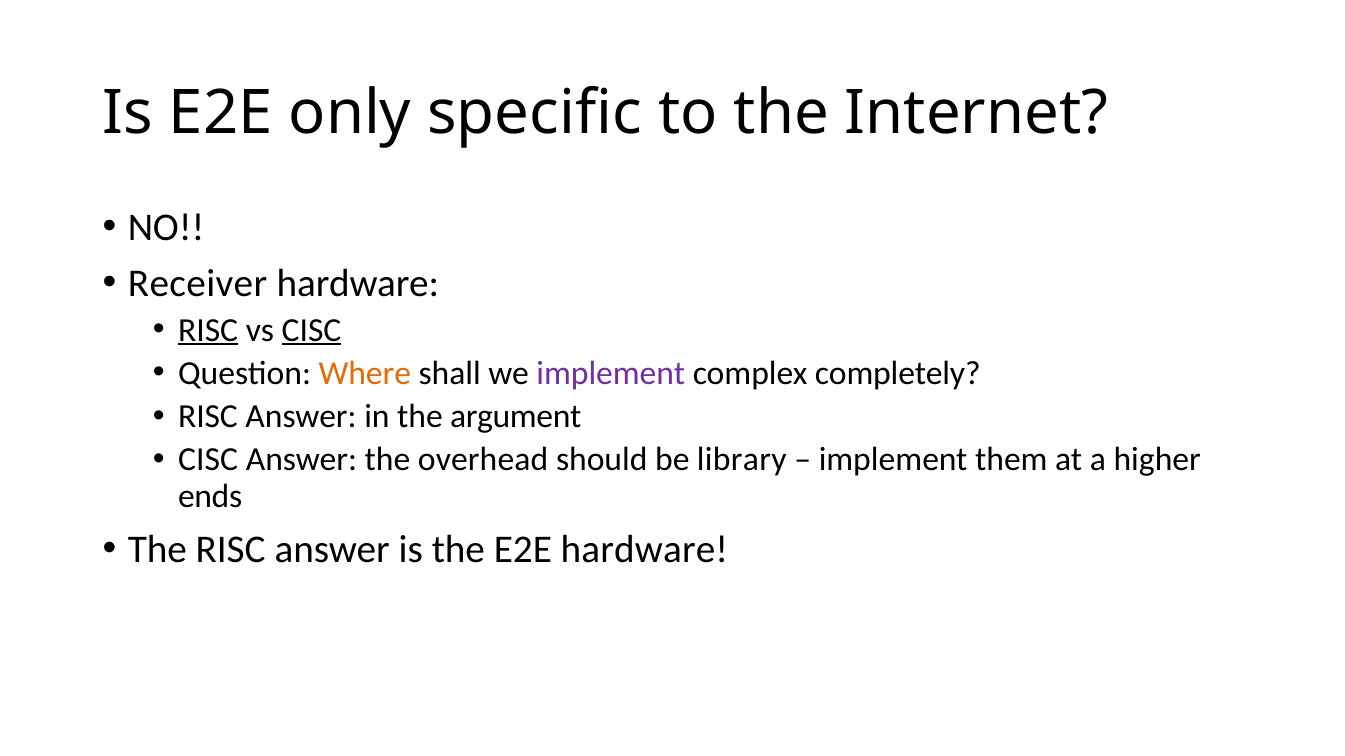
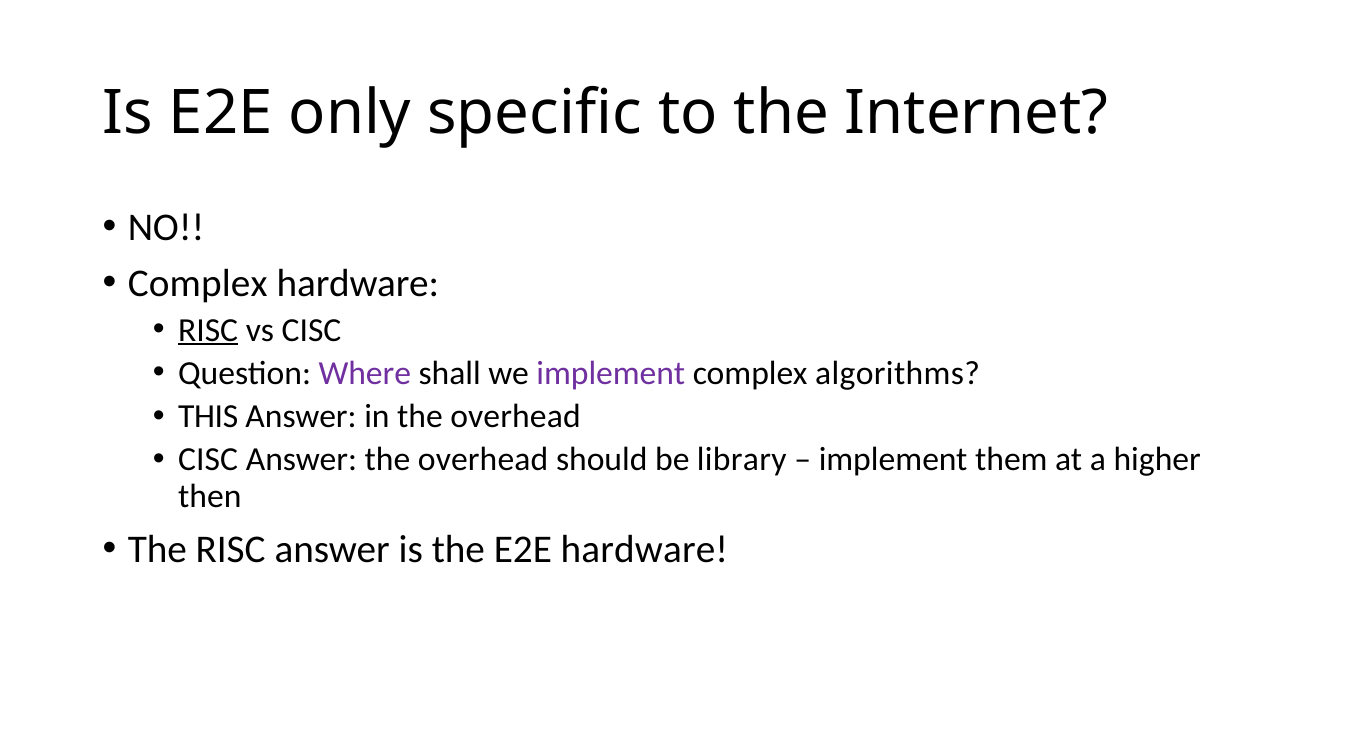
Receiver at (198, 284): Receiver -> Complex
CISC at (312, 330) underline: present -> none
Where colour: orange -> purple
completely: completely -> algorithms
RISC at (208, 417): RISC -> THIS
in the argument: argument -> overhead
ends: ends -> then
